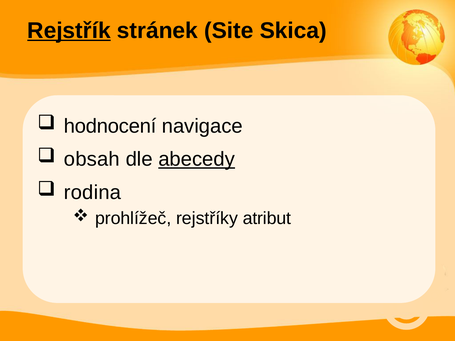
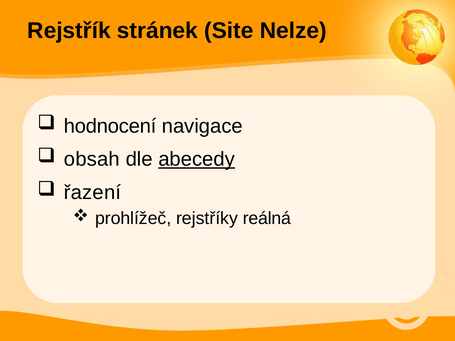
Rejstřík underline: present -> none
Skica: Skica -> Nelze
rodina: rodina -> řazení
atribut: atribut -> reálná
